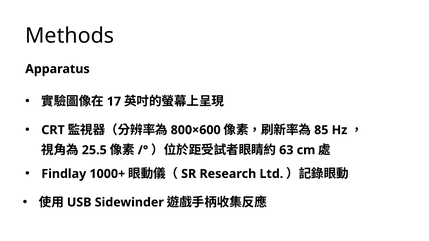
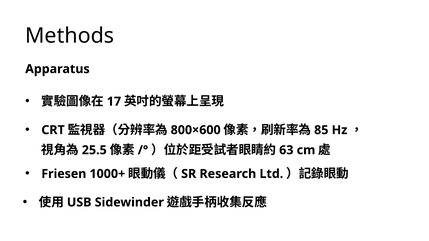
Findlay: Findlay -> Friesen
